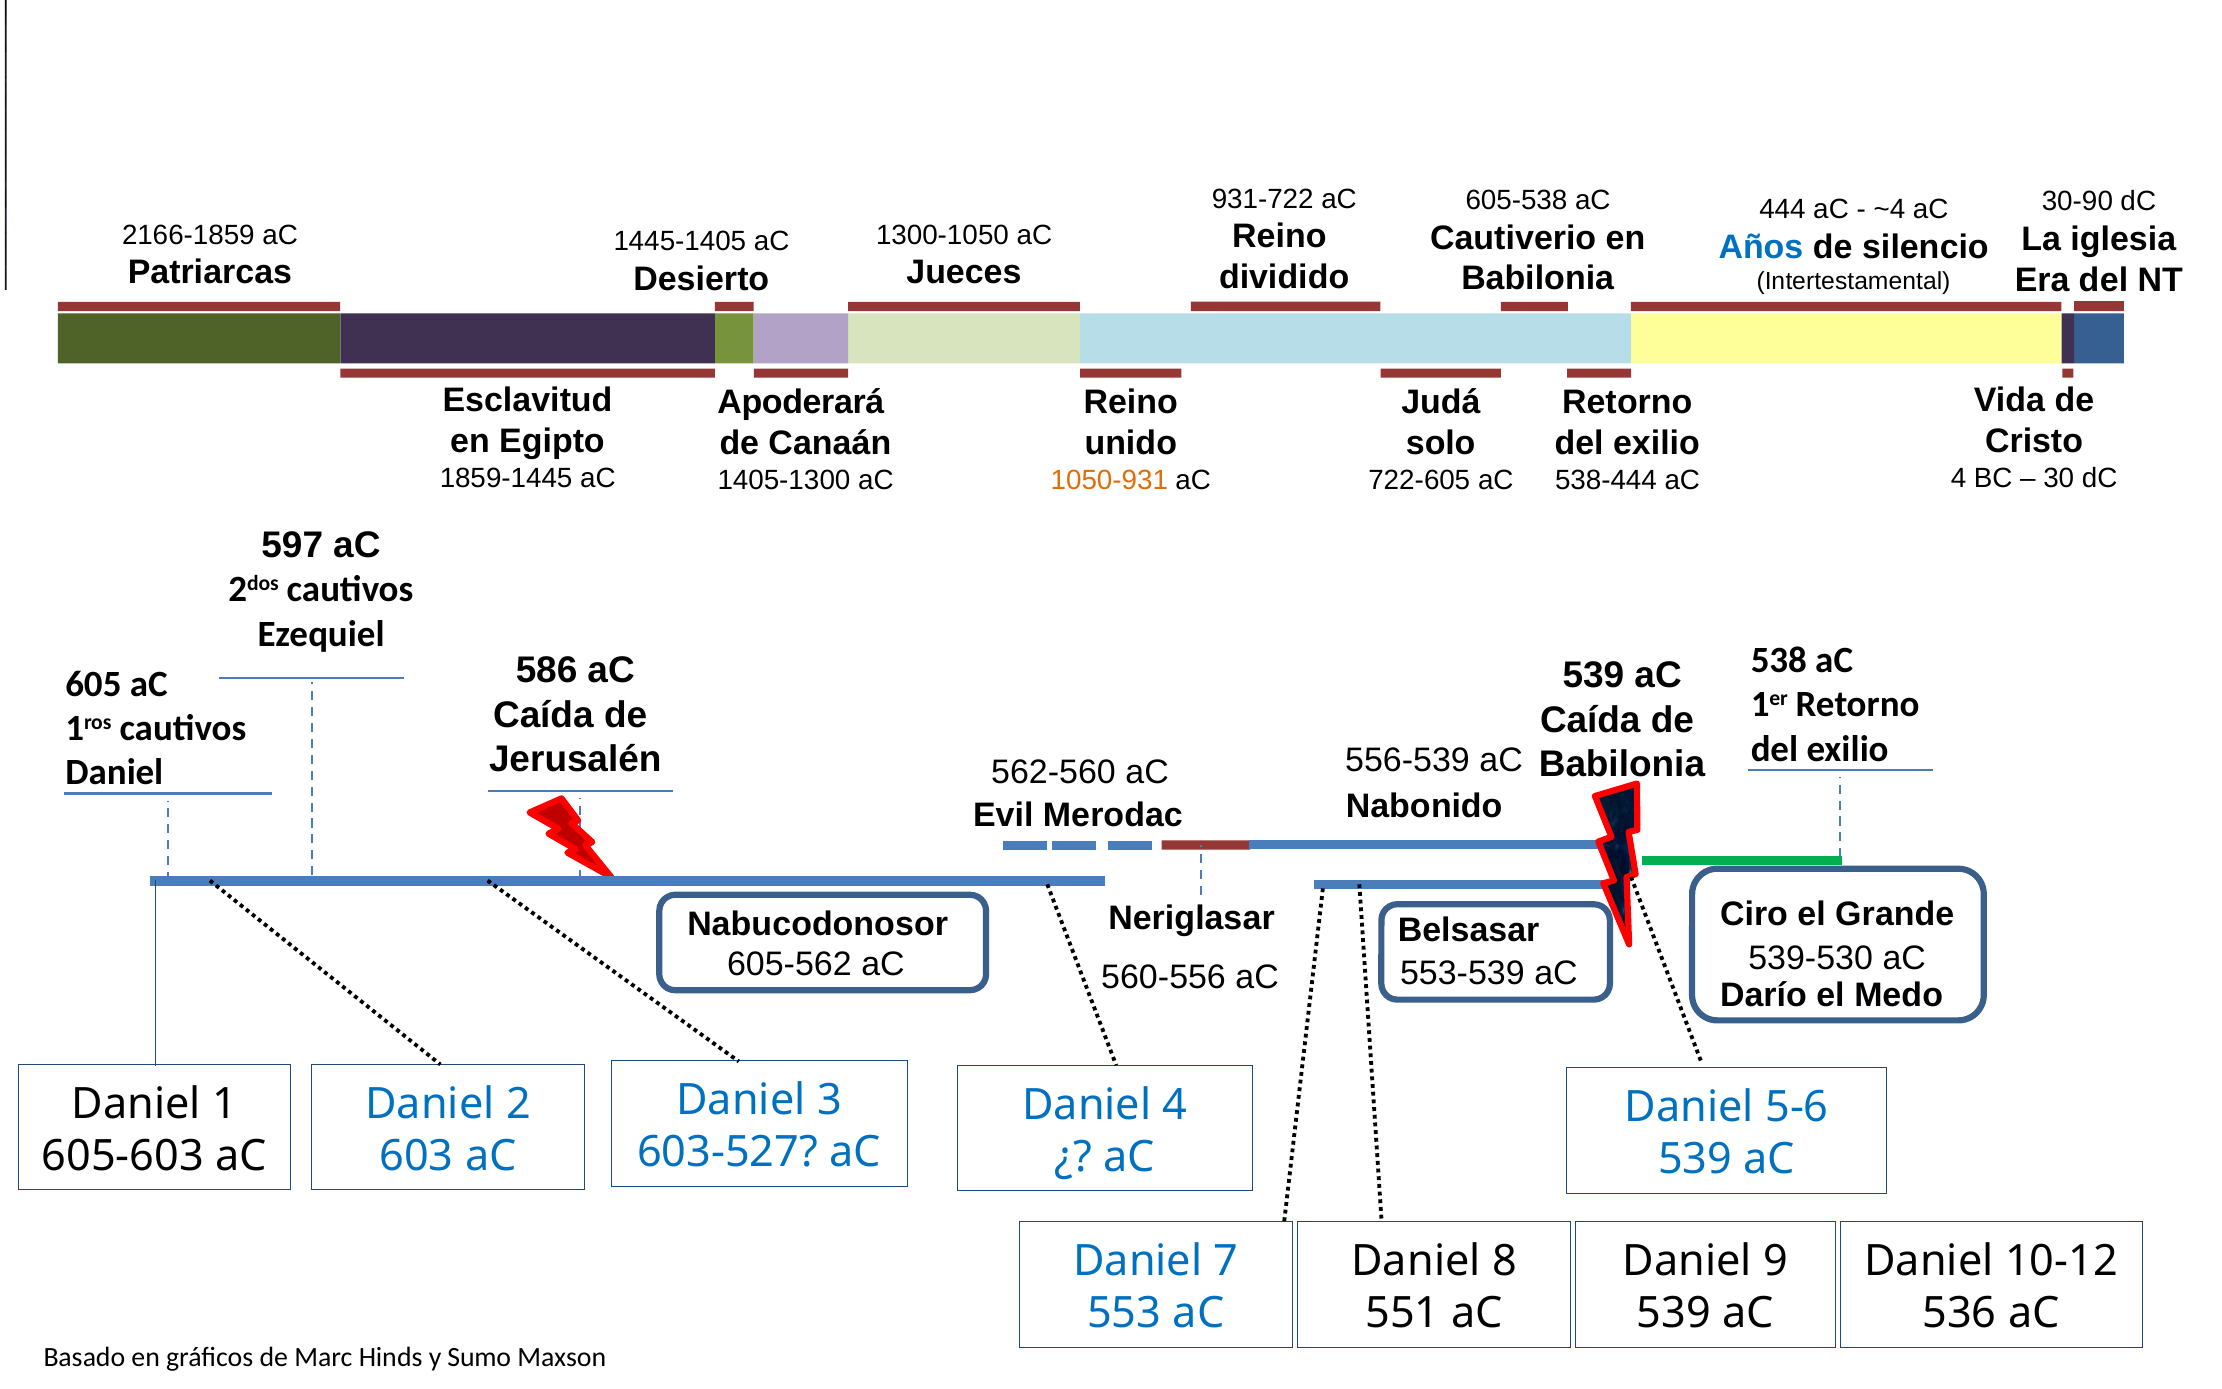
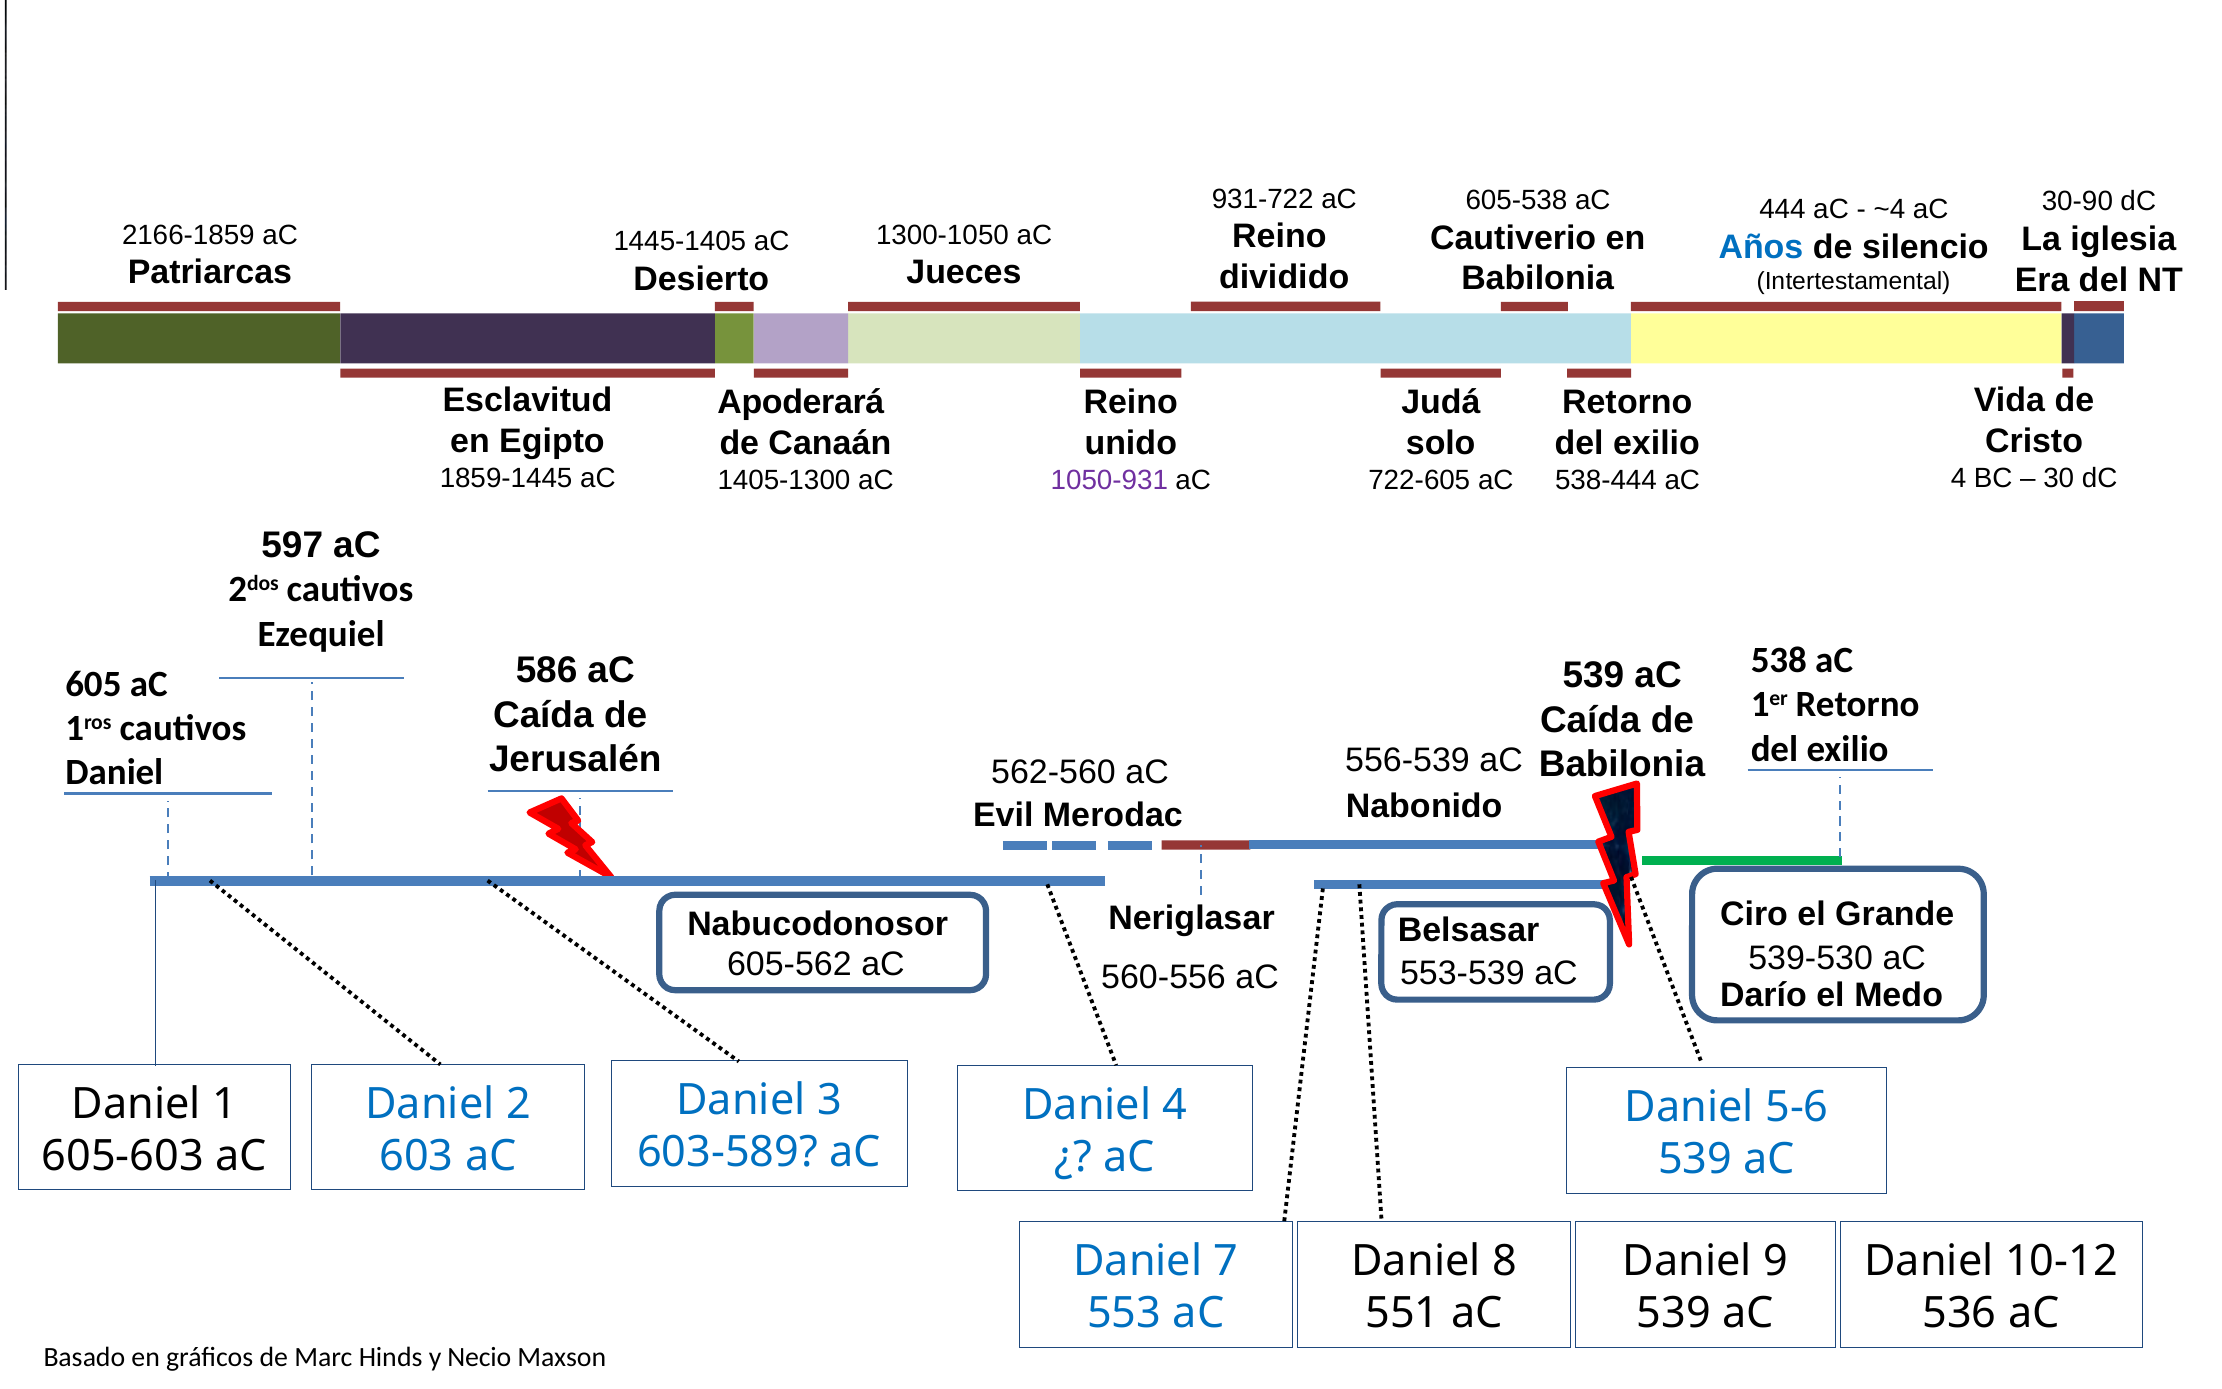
1050-931 colour: orange -> purple
603-527: 603-527 -> 603-589
Sumo: Sumo -> Necio
